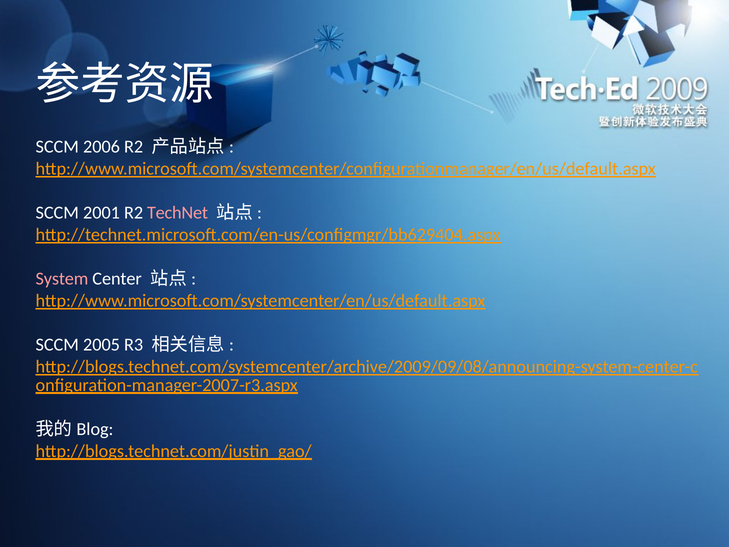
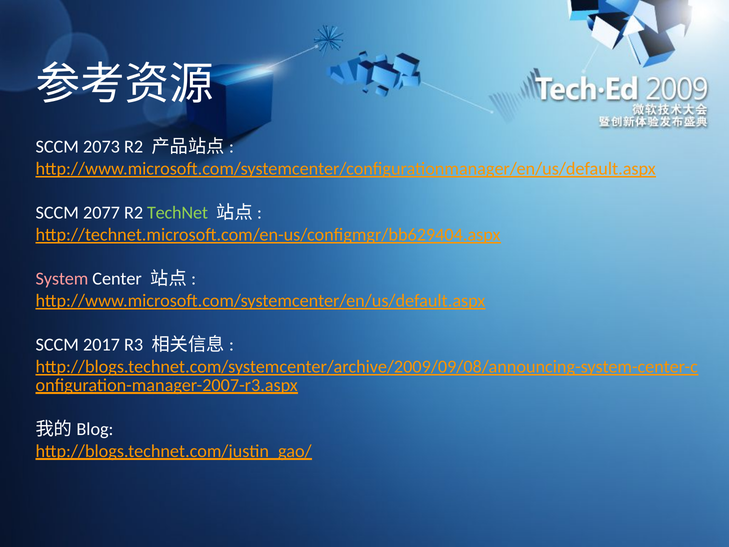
2006: 2006 -> 2073
2001: 2001 -> 2077
TechNet colour: pink -> light green
2005: 2005 -> 2017
